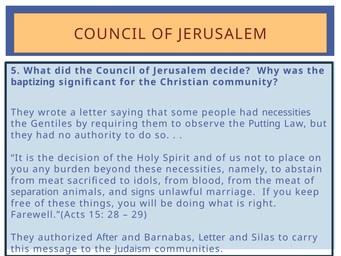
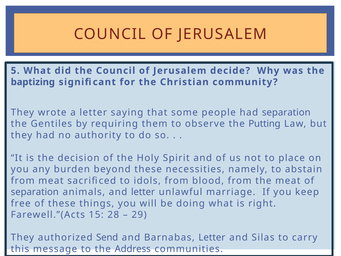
had necessities: necessities -> separation
and signs: signs -> letter
After: After -> Send
Judaism: Judaism -> Address
